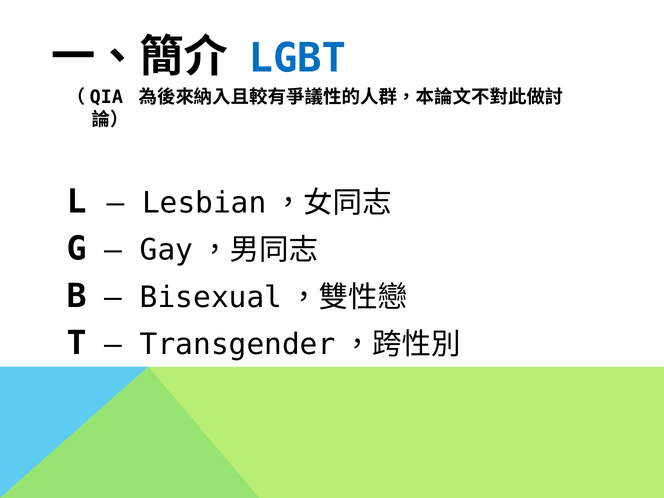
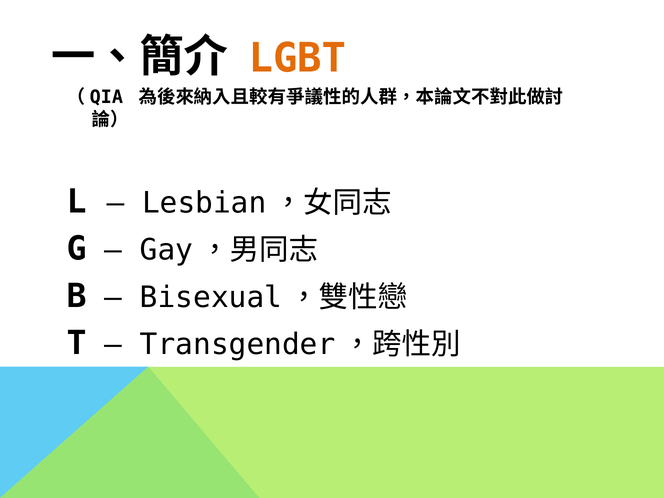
LGBT colour: blue -> orange
